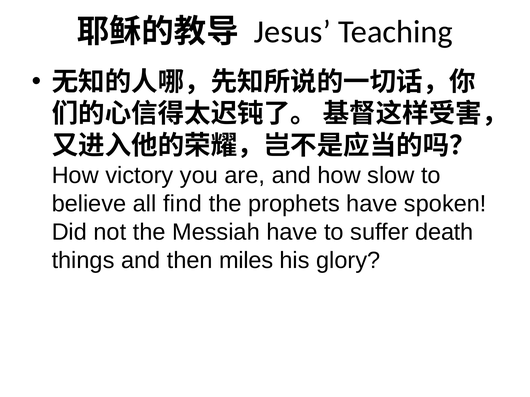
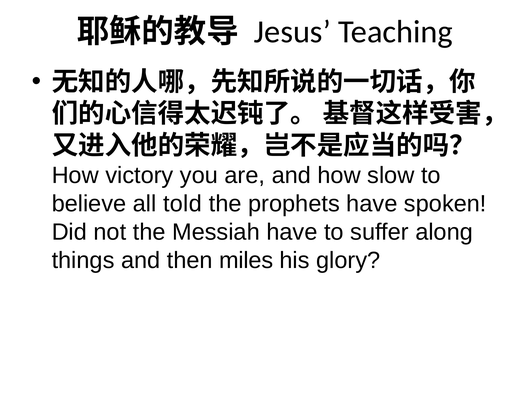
find: find -> told
death: death -> along
